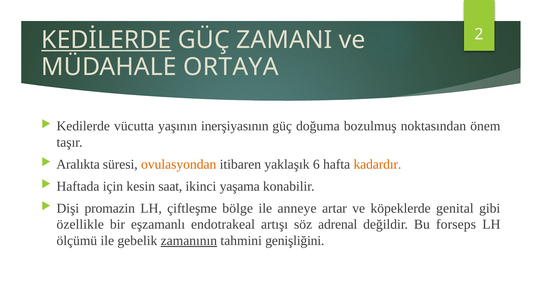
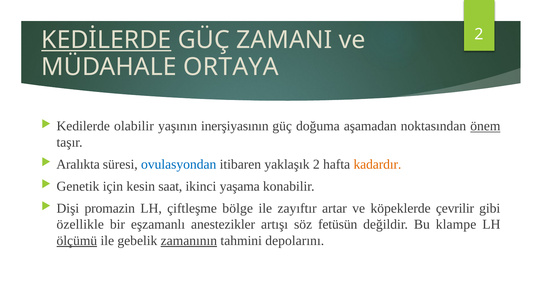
vücutta: vücutta -> olabilir
bozulmuş: bozulmuş -> aşamadan
önem underline: none -> present
ovulasyondan colour: orange -> blue
yaklaşık 6: 6 -> 2
Haftada: Haftada -> Genetik
anneye: anneye -> zayıftır
genital: genital -> çevrilir
endotrakeal: endotrakeal -> anestezikler
adrenal: adrenal -> fetüsün
forseps: forseps -> klampe
ölçümü underline: none -> present
genişliğini: genişliğini -> depolarını
